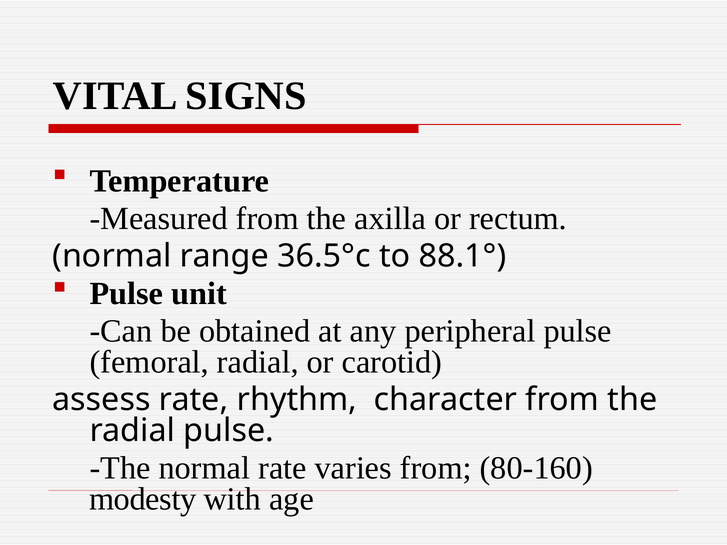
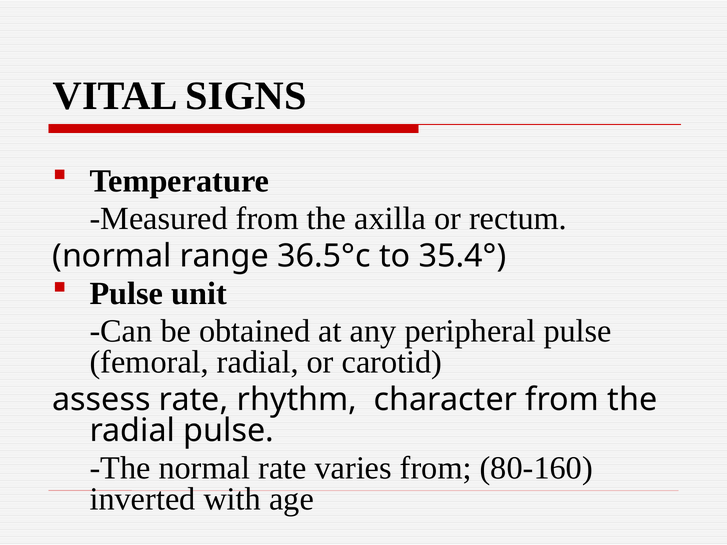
88.1°: 88.1° -> 35.4°
modesty: modesty -> inverted
